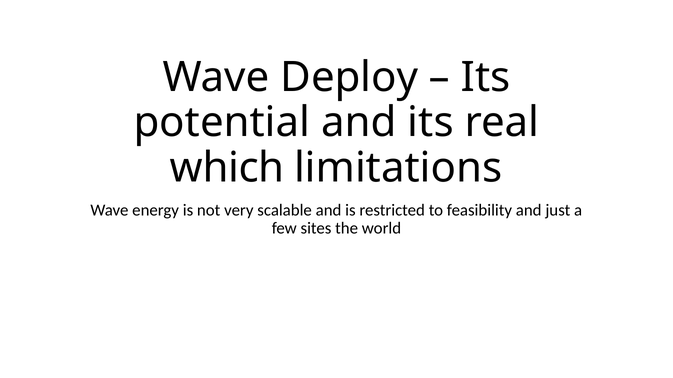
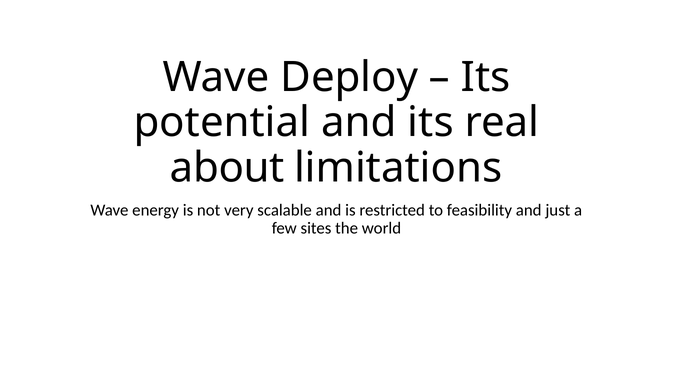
which: which -> about
